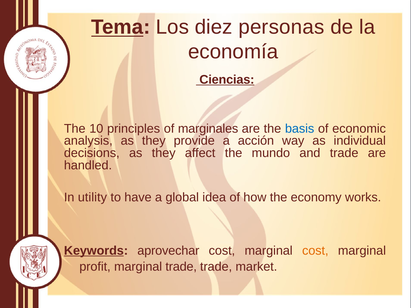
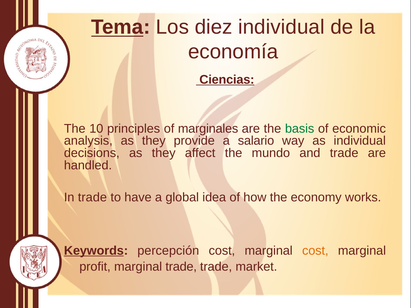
diez personas: personas -> individual
basis colour: blue -> green
acción: acción -> salario
In utility: utility -> trade
aprovechar: aprovechar -> percepción
